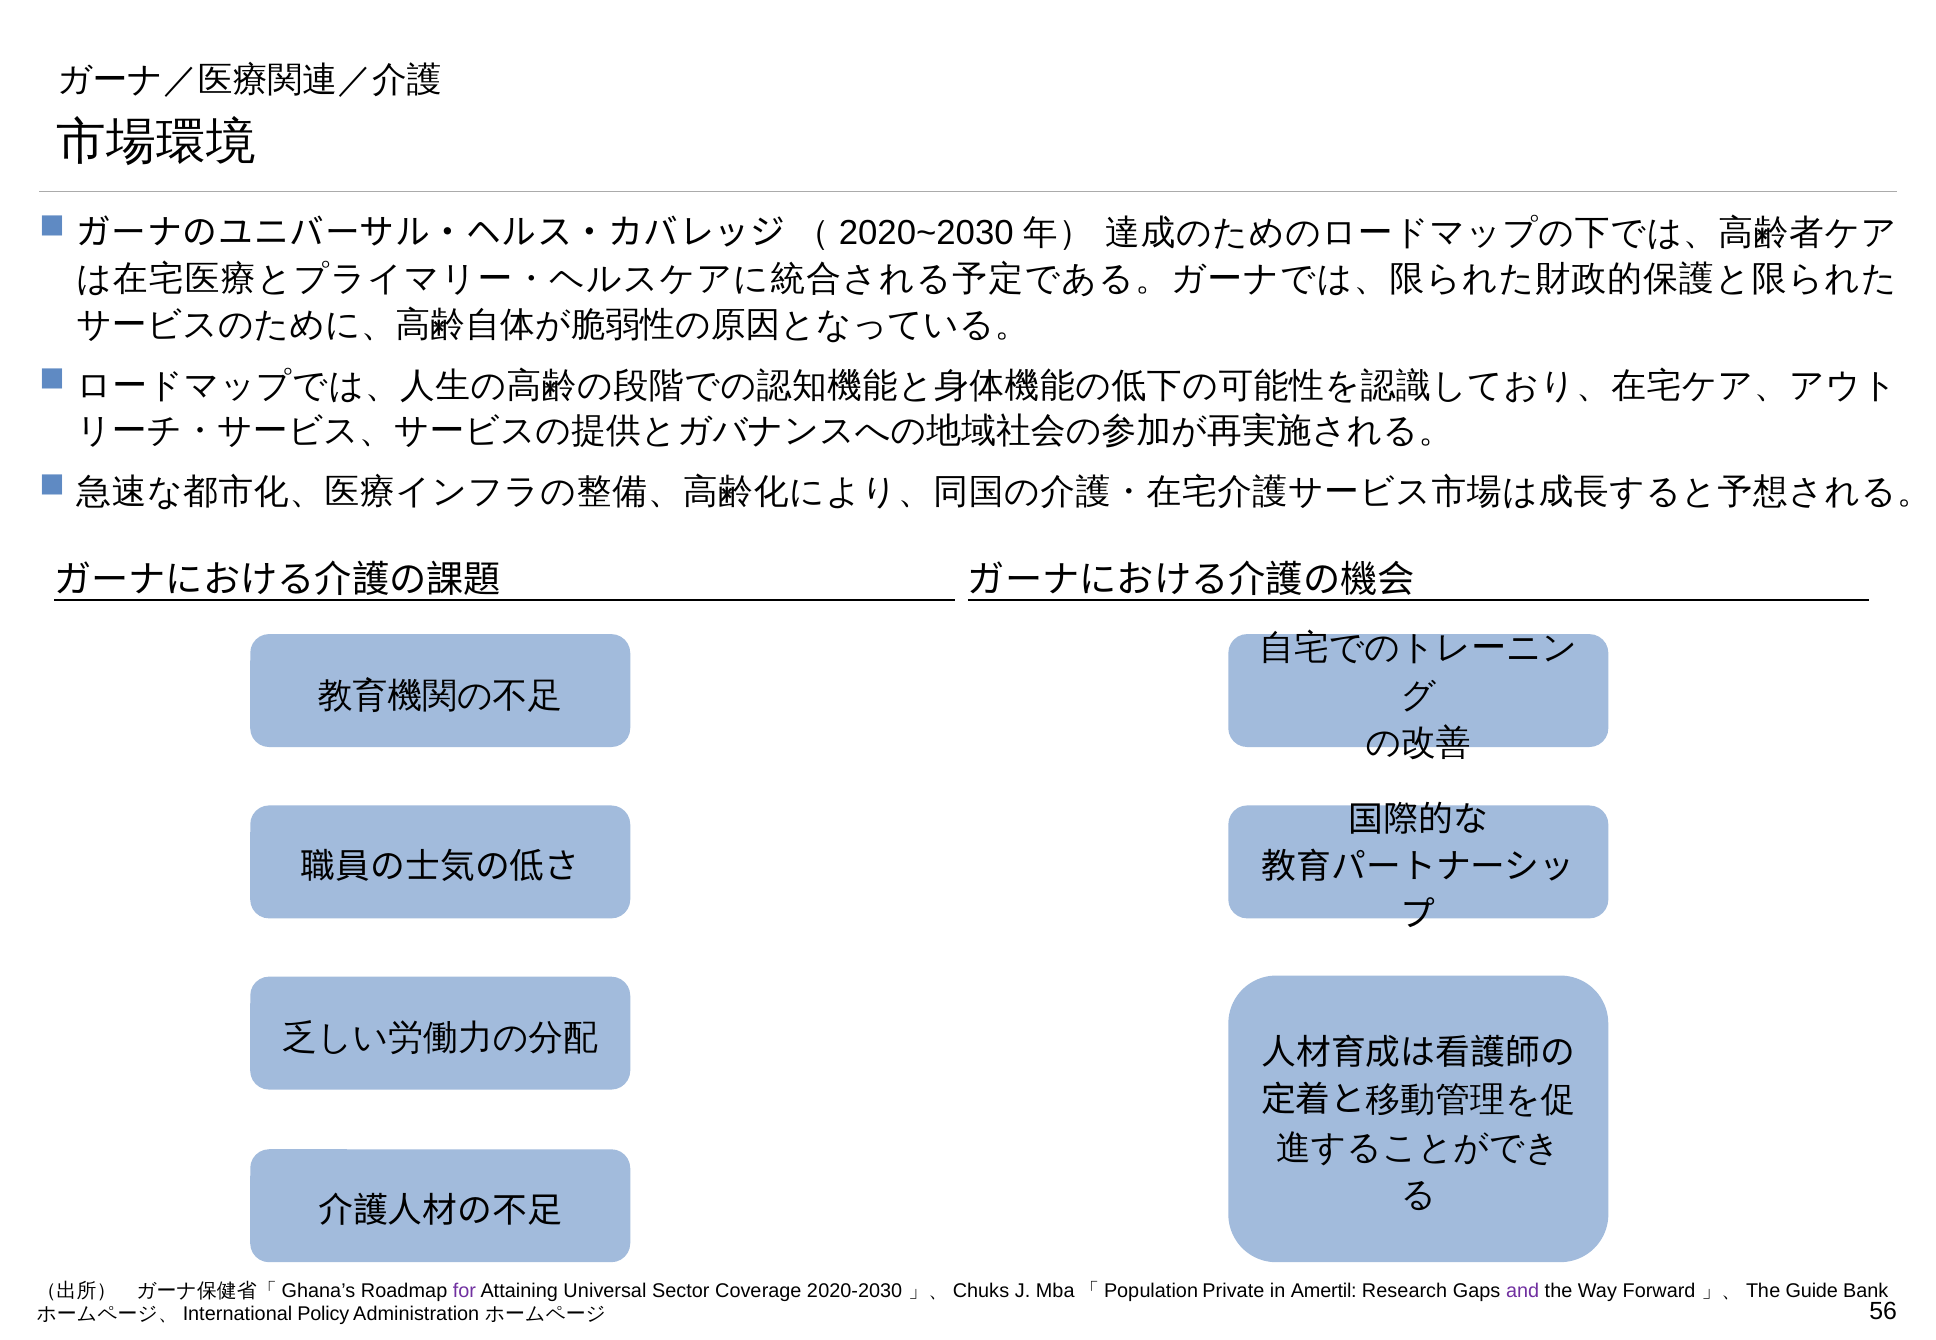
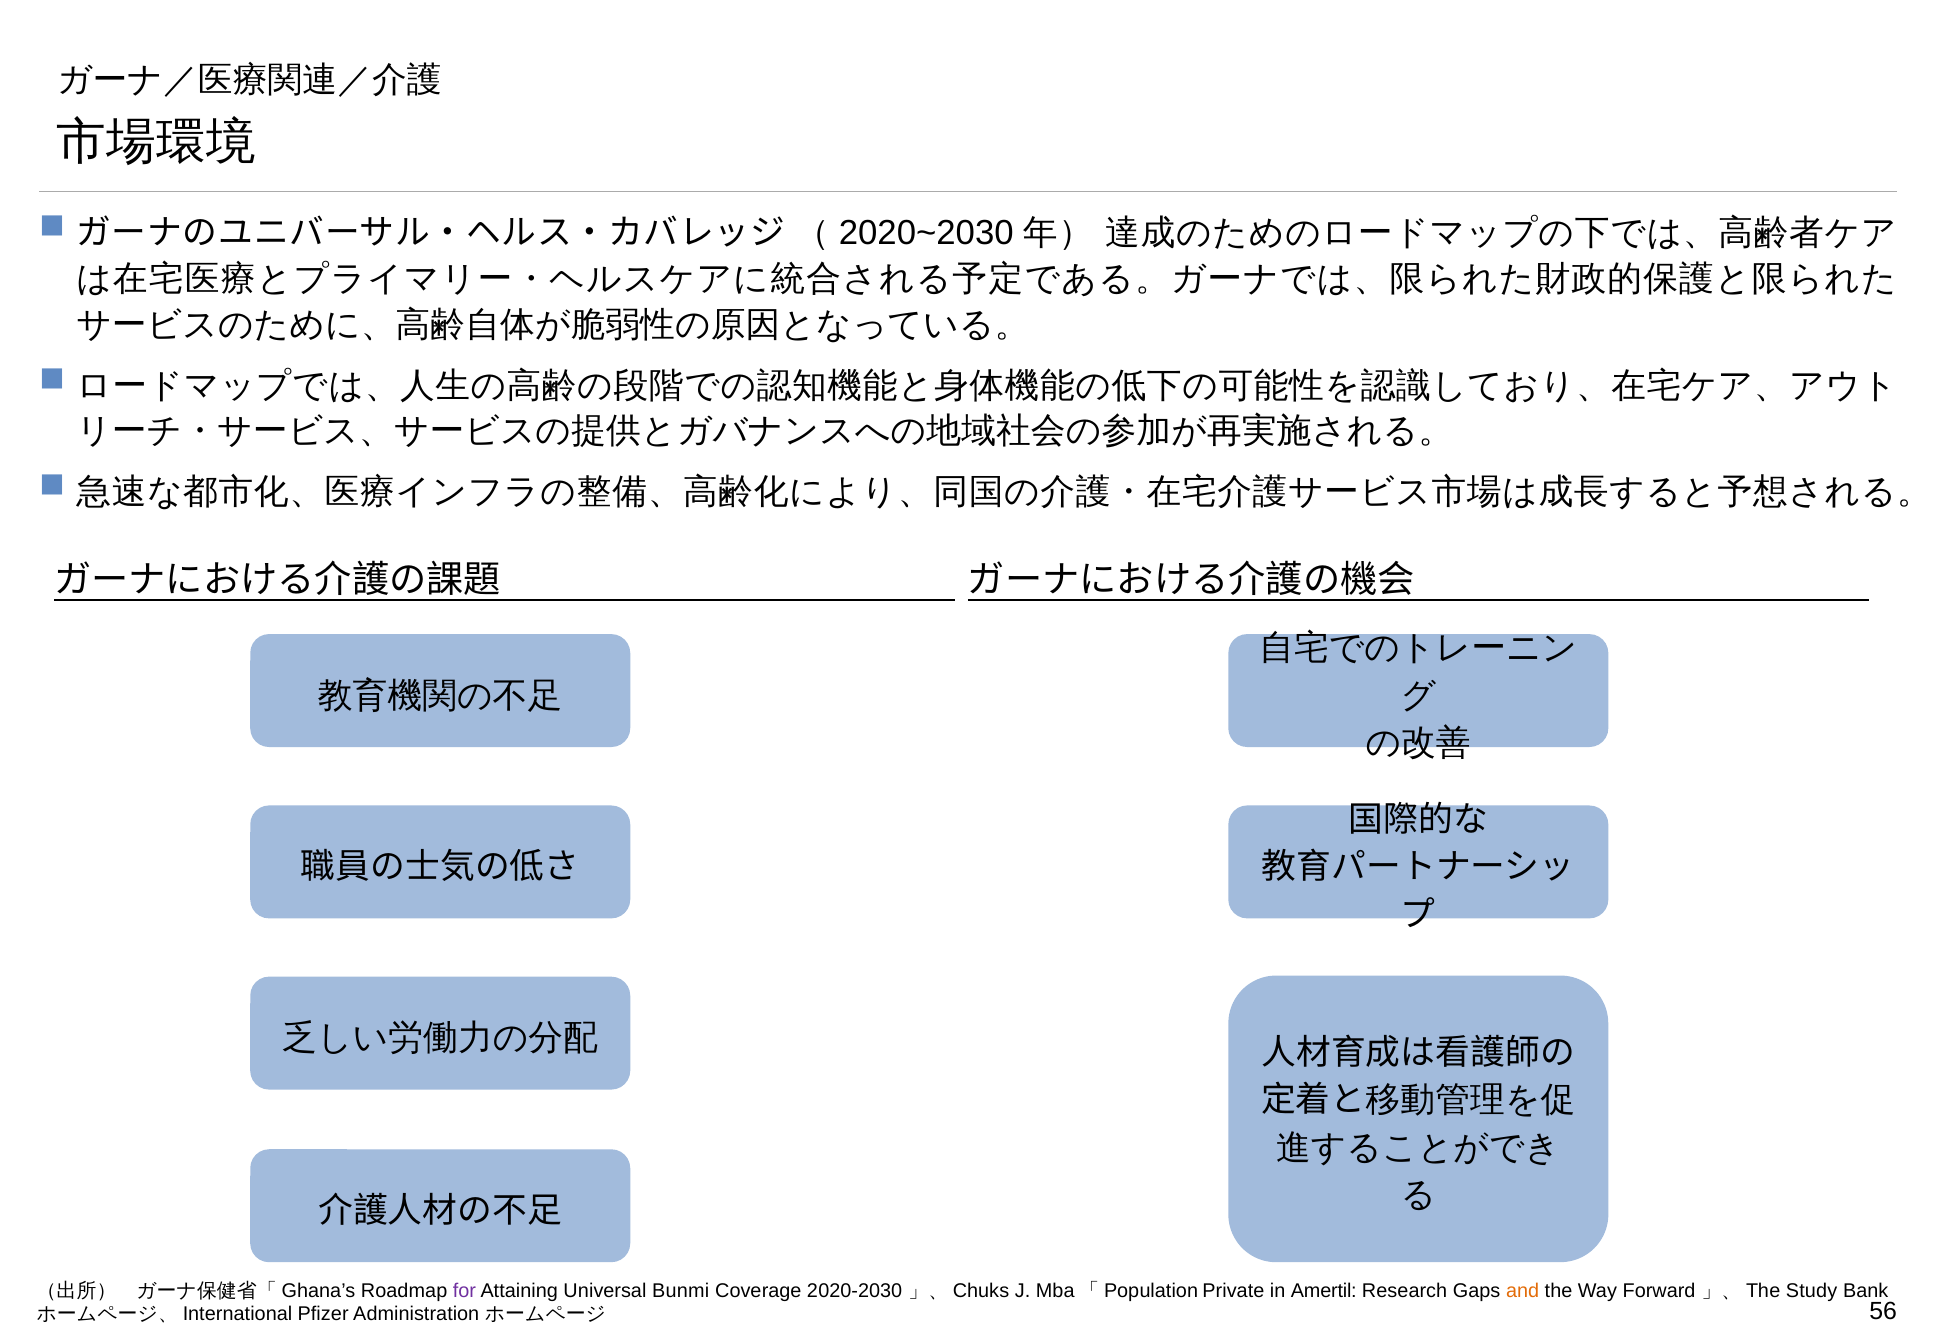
Sector: Sector -> Bunmi
and colour: purple -> orange
Guide: Guide -> Study
Policy: Policy -> Pfizer
